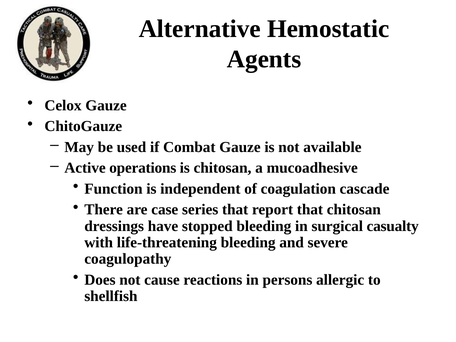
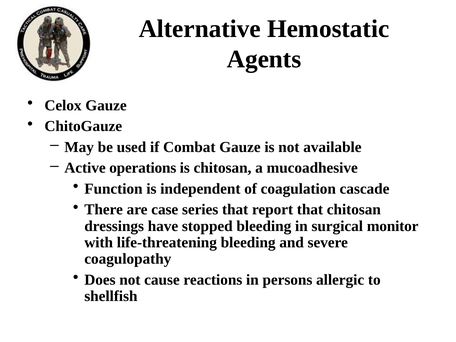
casualty: casualty -> monitor
